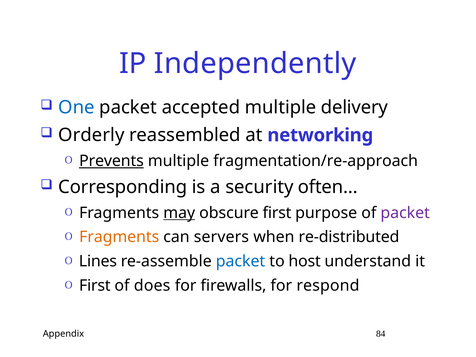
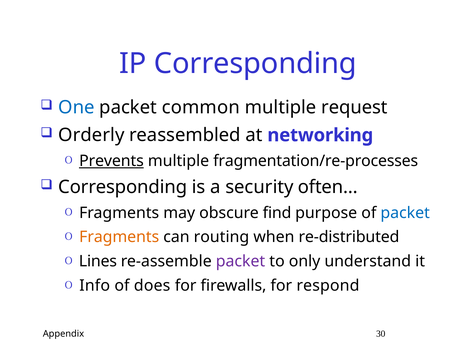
IP Independently: Independently -> Corresponding
accepted: accepted -> common
delivery: delivery -> request
fragmentation/re-approach: fragmentation/re-approach -> fragmentation/re-processes
may underline: present -> none
obscure first: first -> find
packet at (405, 213) colour: purple -> blue
servers: servers -> routing
packet at (241, 261) colour: blue -> purple
host: host -> only
First at (95, 286): First -> Info
84: 84 -> 30
